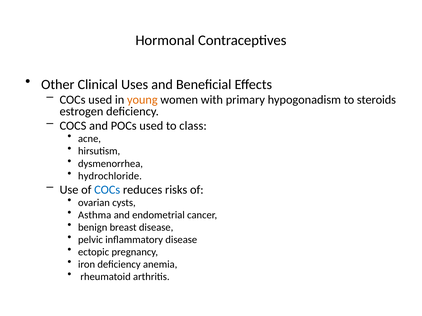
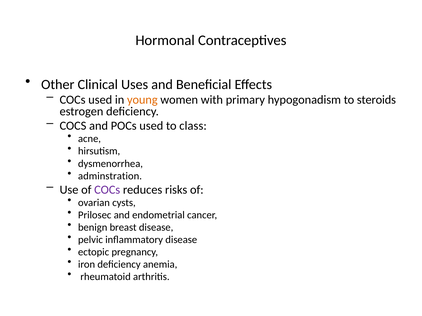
hydrochloride: hydrochloride -> adminstration
COCs at (107, 190) colour: blue -> purple
Asthma: Asthma -> Prilosec
